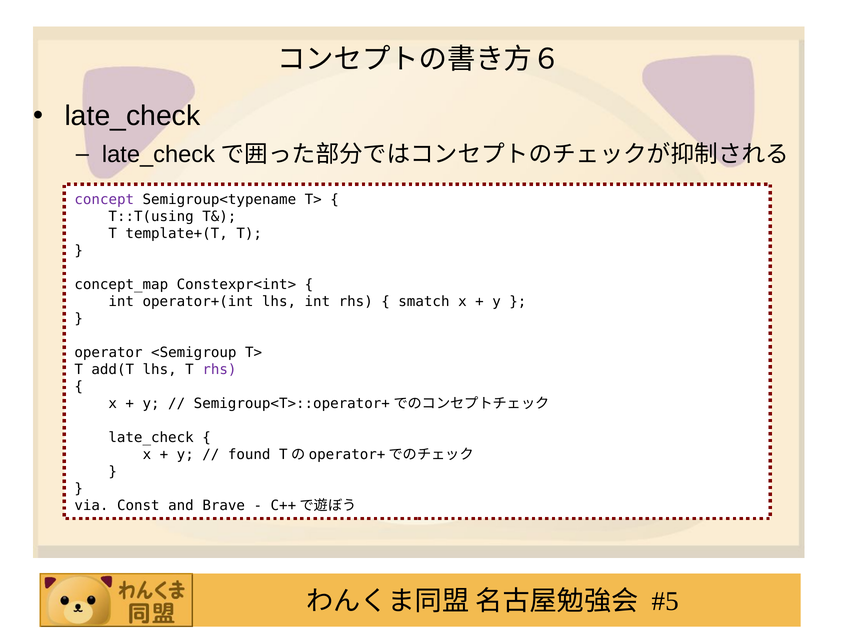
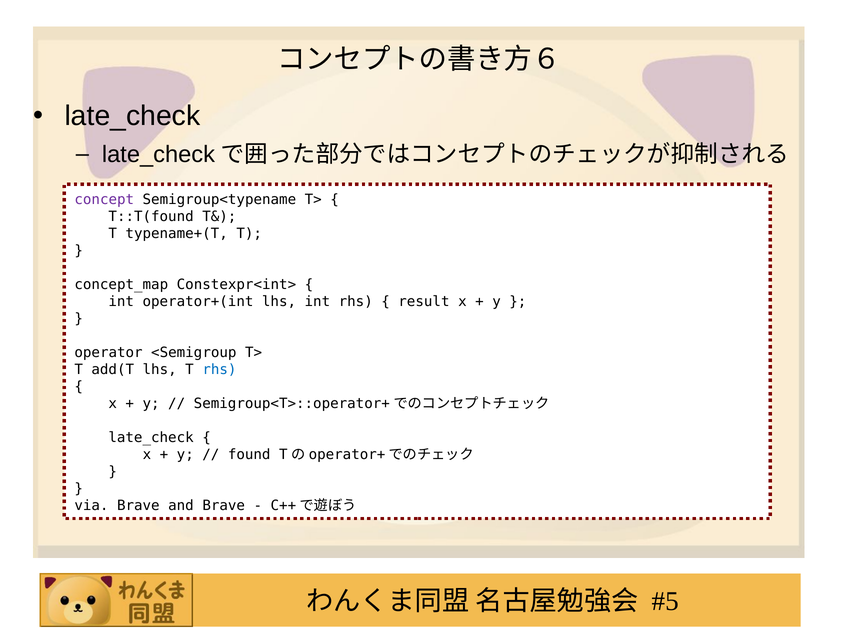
T::T(using: T::T(using -> T::T(found
template+(T: template+(T -> typename+(T
smatch: smatch -> result
rhs at (219, 370) colour: purple -> blue
via Const: Const -> Brave
